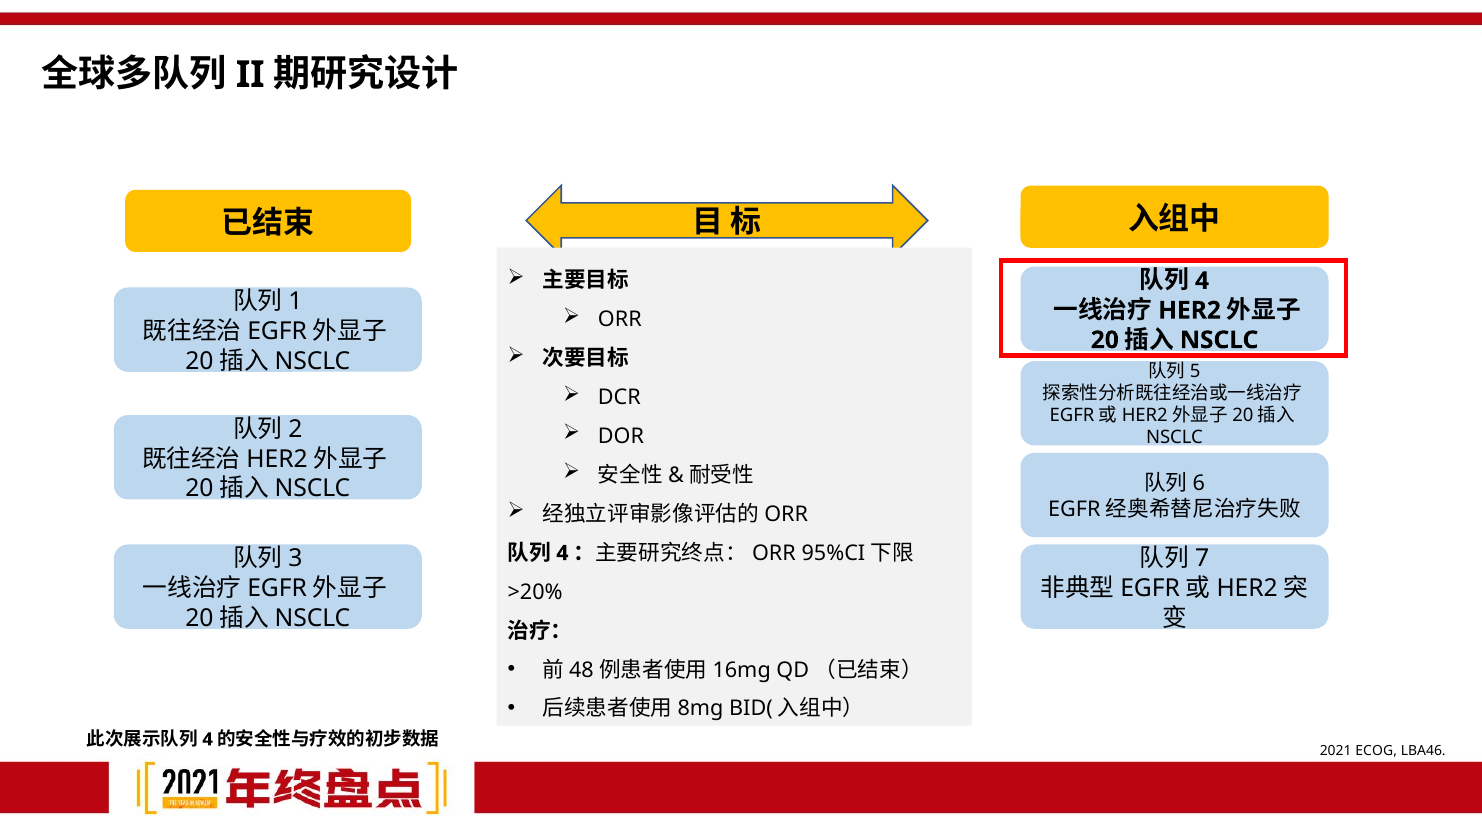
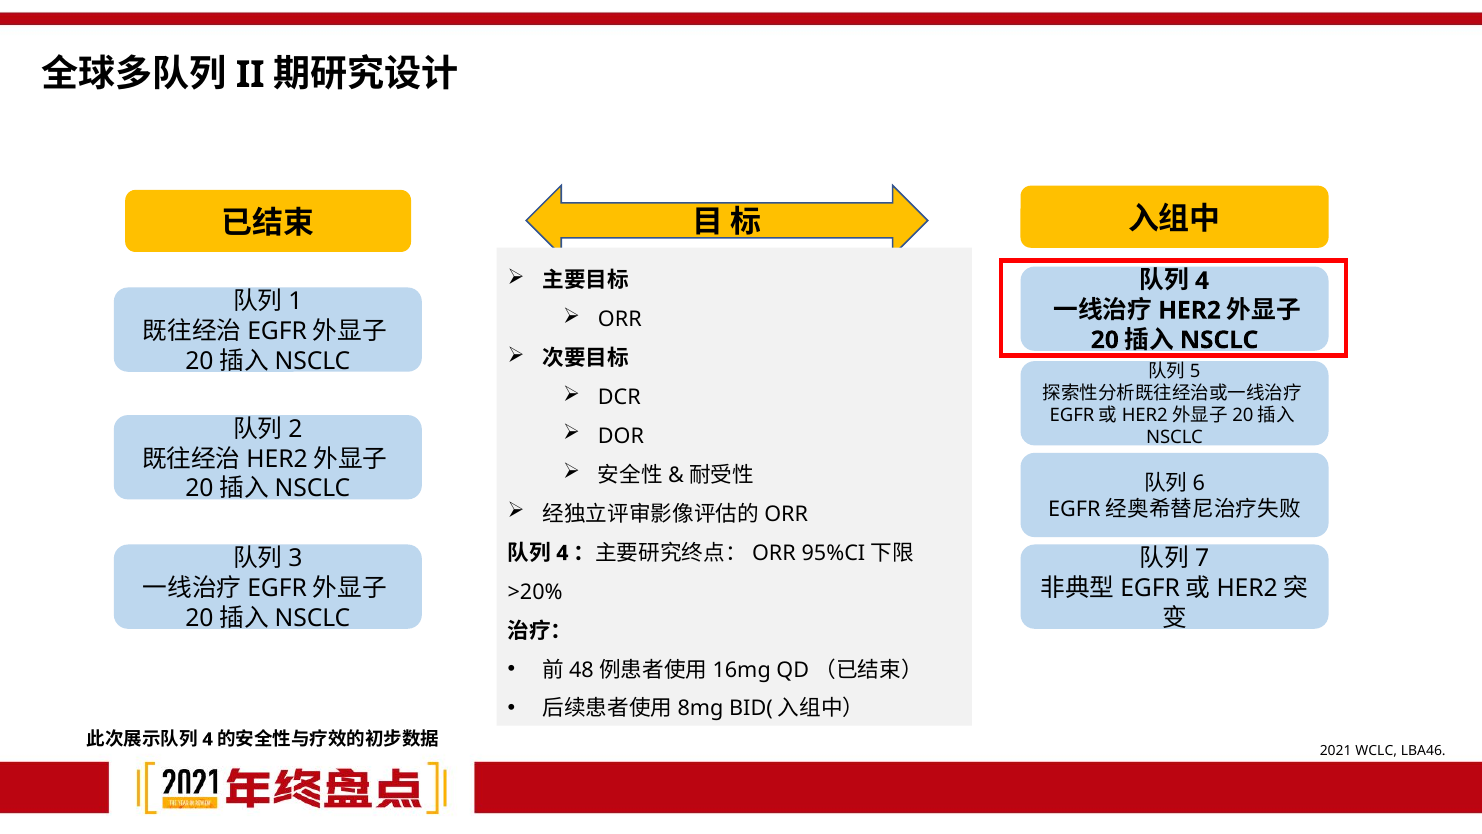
ECOG: ECOG -> WCLC
